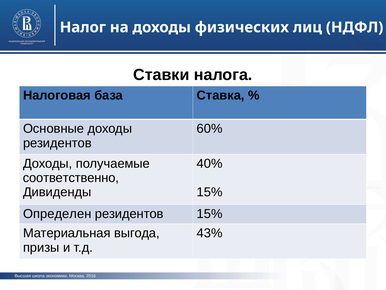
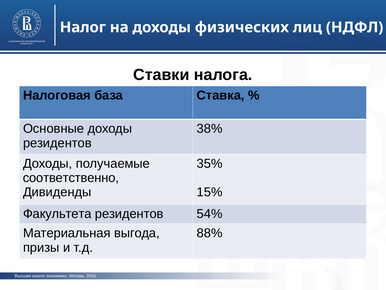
60%: 60% -> 38%
40%: 40% -> 35%
Определен: Определен -> Факультета
резидентов 15%: 15% -> 54%
43%: 43% -> 88%
